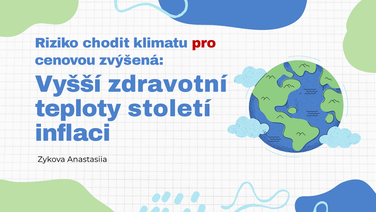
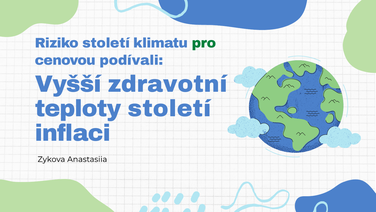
Riziko chodit: chodit -> století
pro colour: red -> green
zvýšená: zvýšená -> podívali
